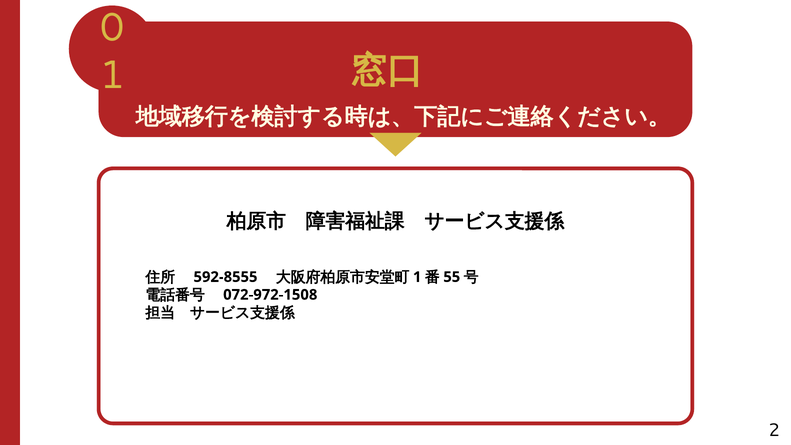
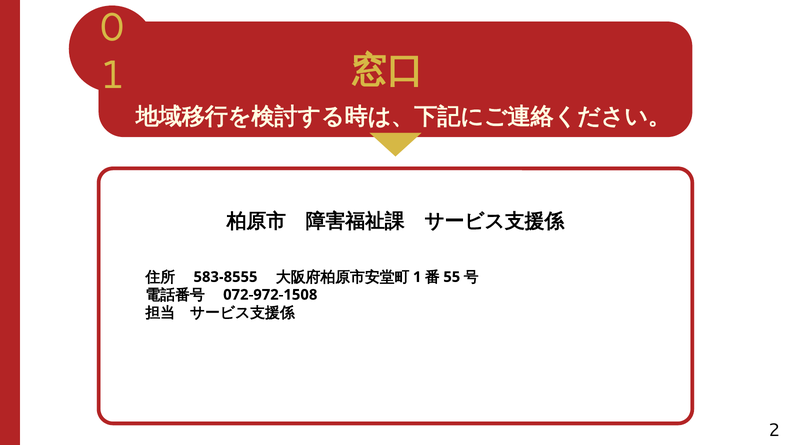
592-8555: 592-8555 -> 583-8555
